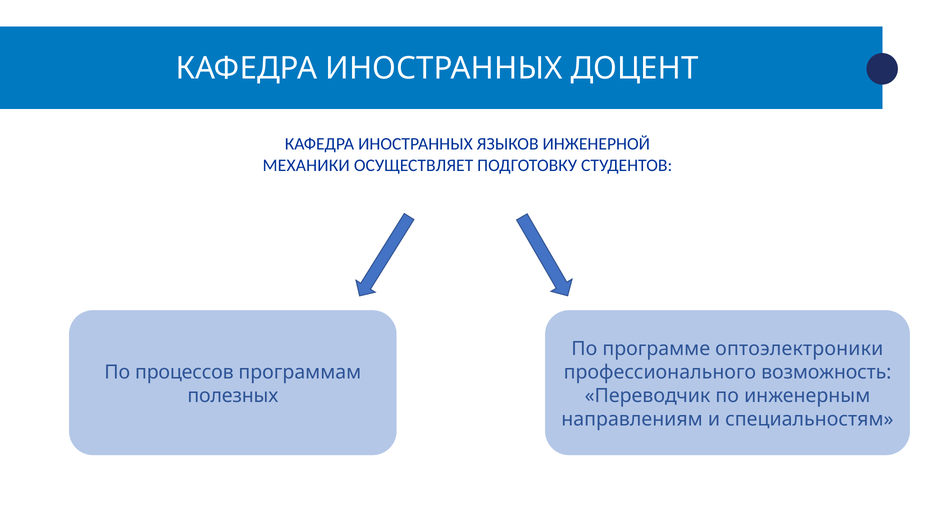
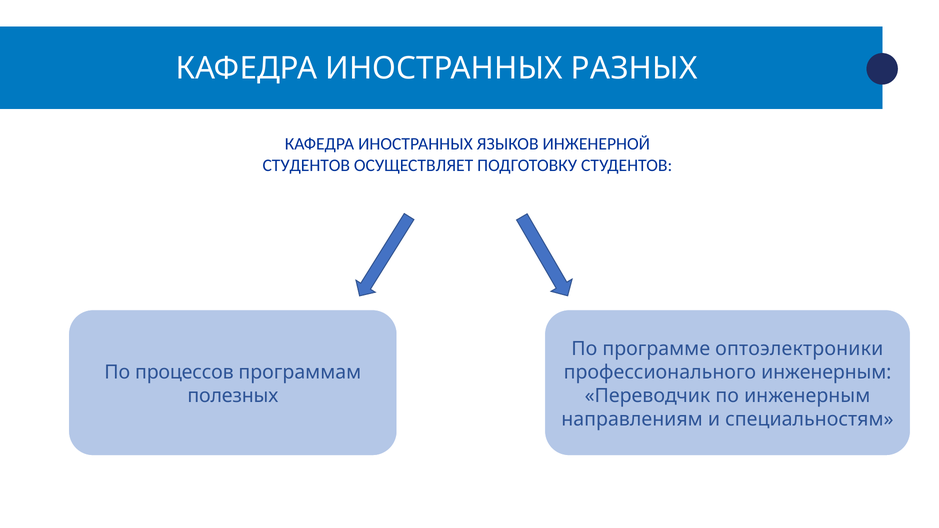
ДОЦЕНТ: ДОЦЕНТ -> РАЗНЫХ
МЕХАНИКИ at (306, 165): МЕХАНИКИ -> СТУДЕНТОВ
профессионального возможность: возможность -> инженерным
